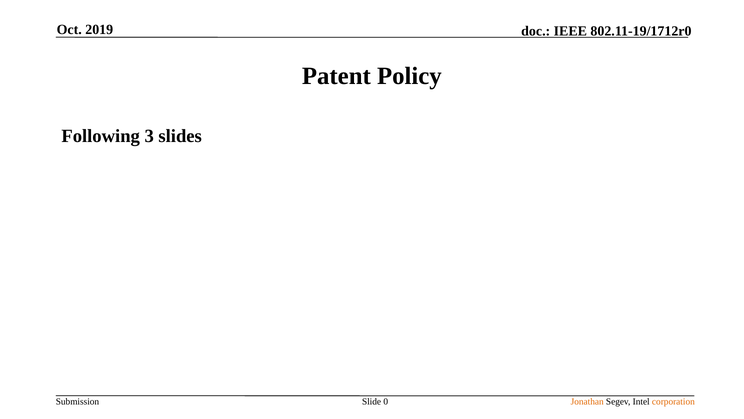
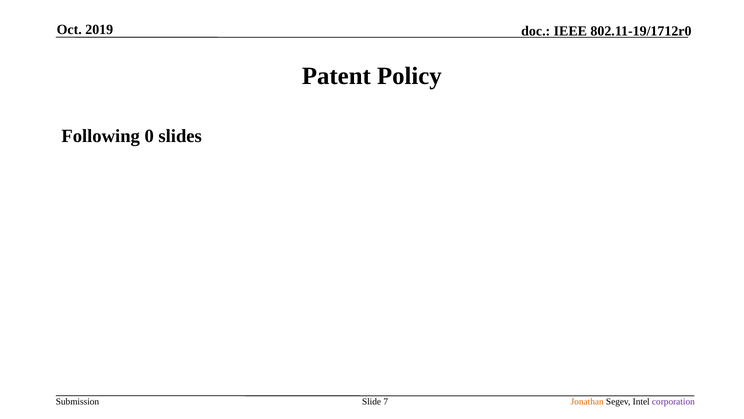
3: 3 -> 0
0: 0 -> 7
corporation colour: orange -> purple
